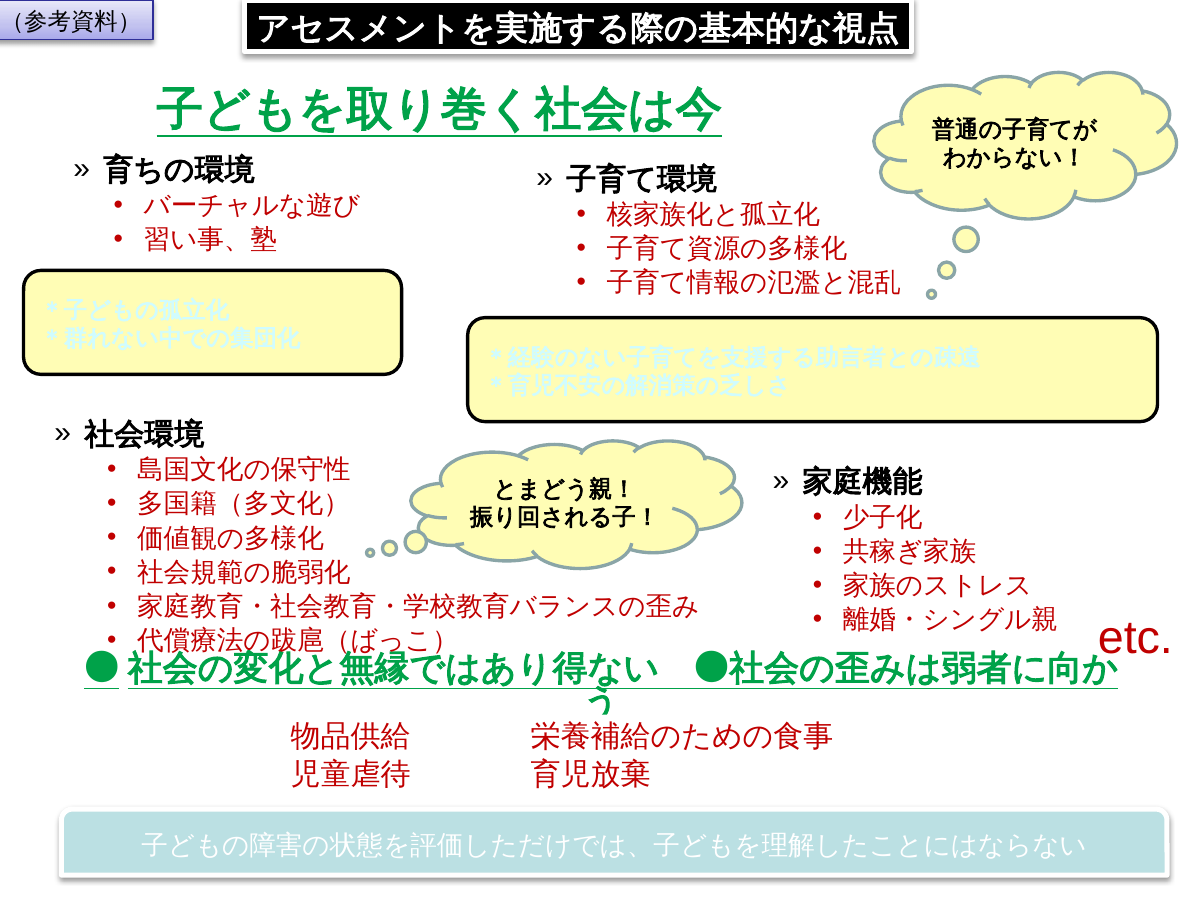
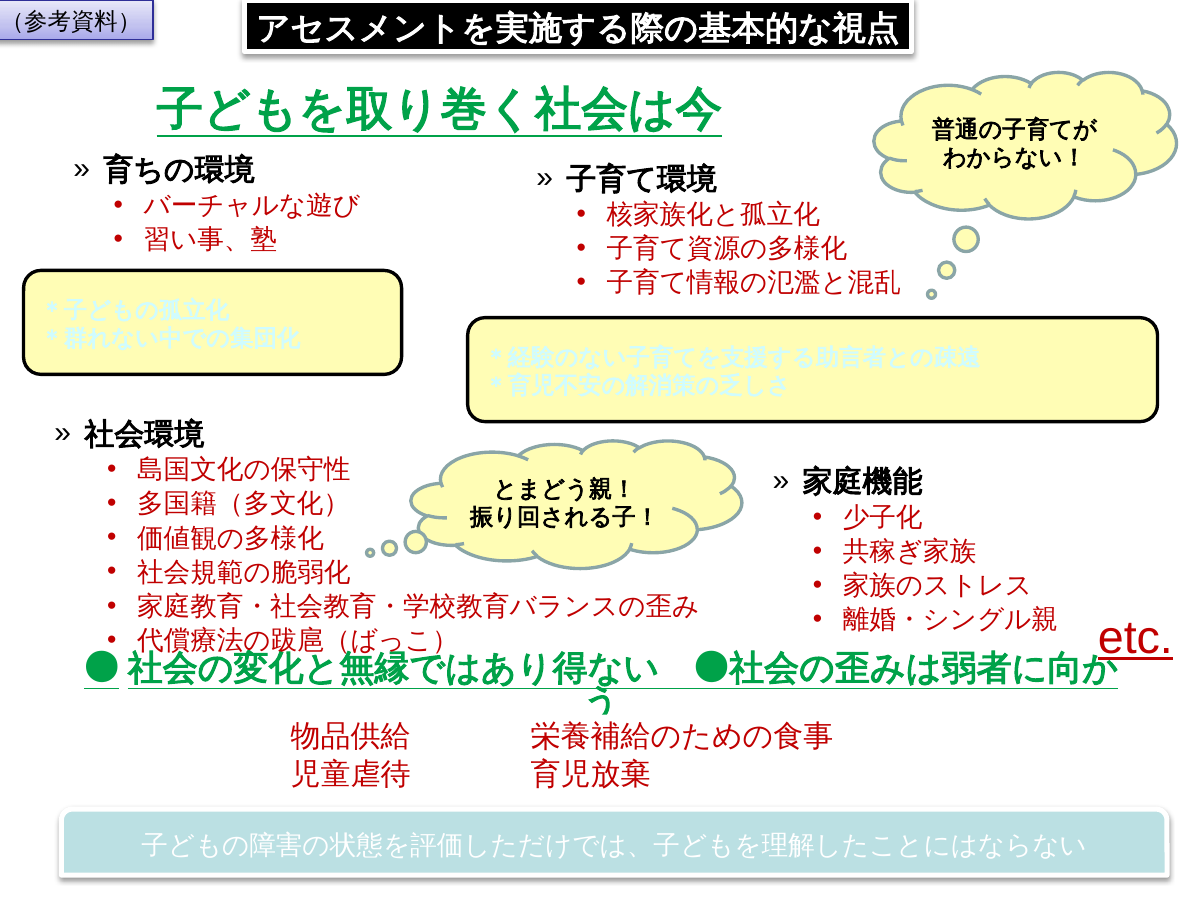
etc underline: none -> present
